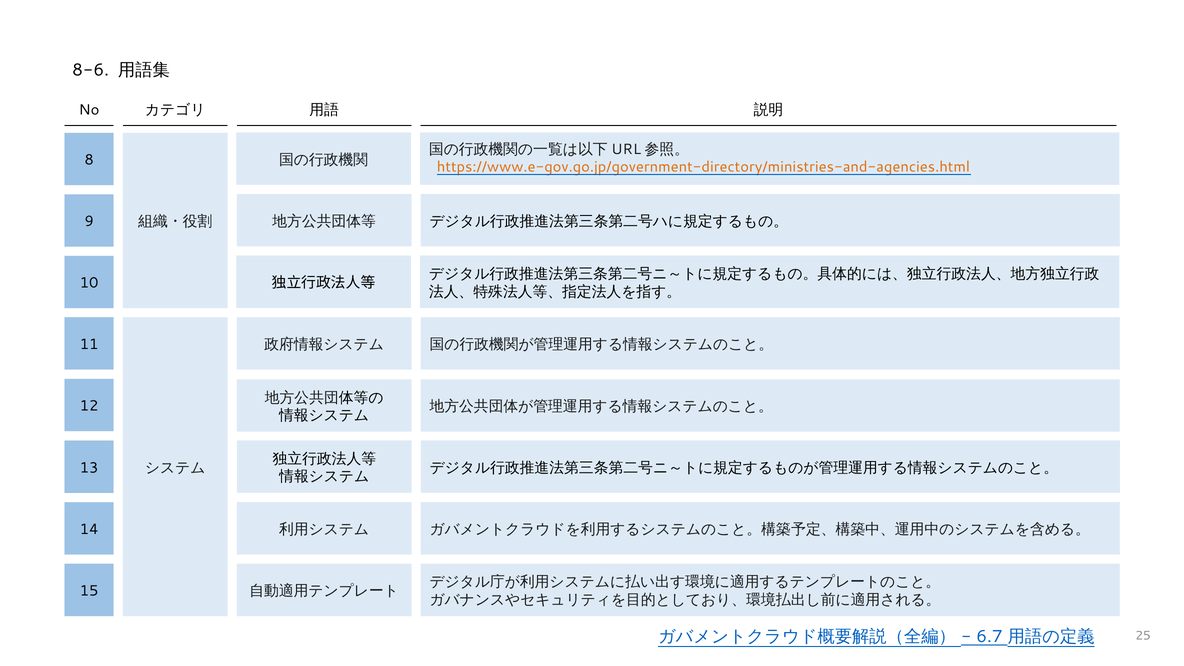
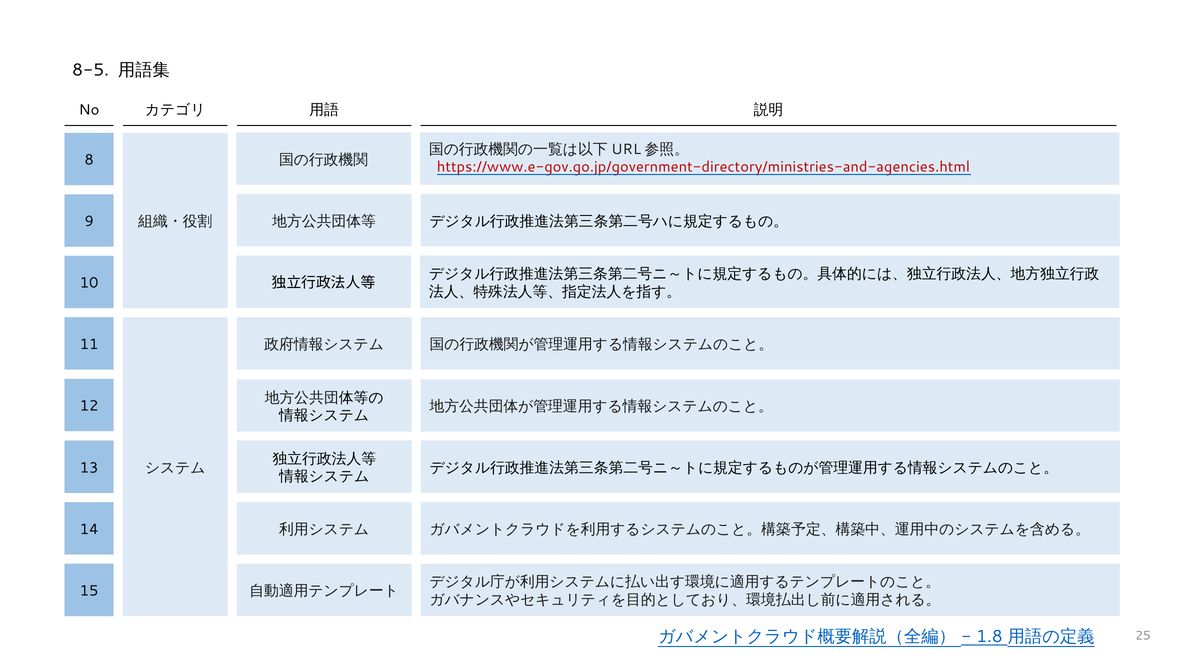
8-6: 8-6 -> 8-5
https://www.e-gov.go.jp/government-directory/ministries-and-agencies.html colour: orange -> red
6.7: 6.7 -> 1.8
